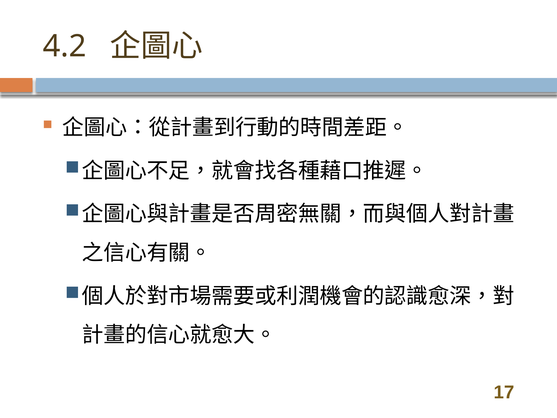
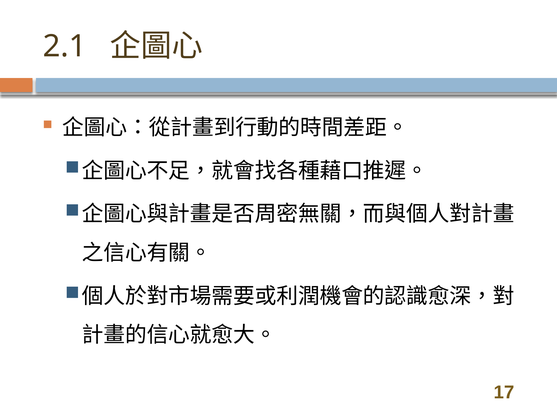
4.2: 4.2 -> 2.1
